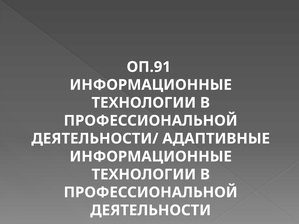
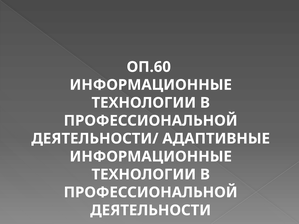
ОП.91: ОП.91 -> ОП.60
